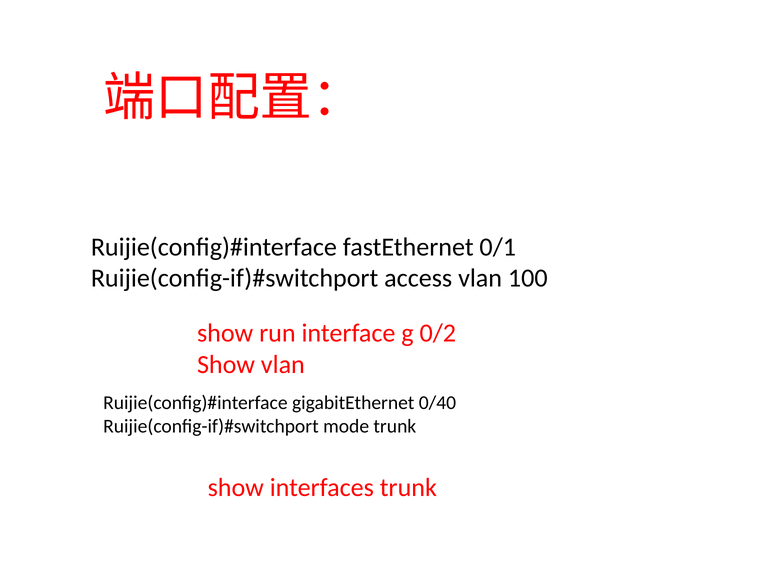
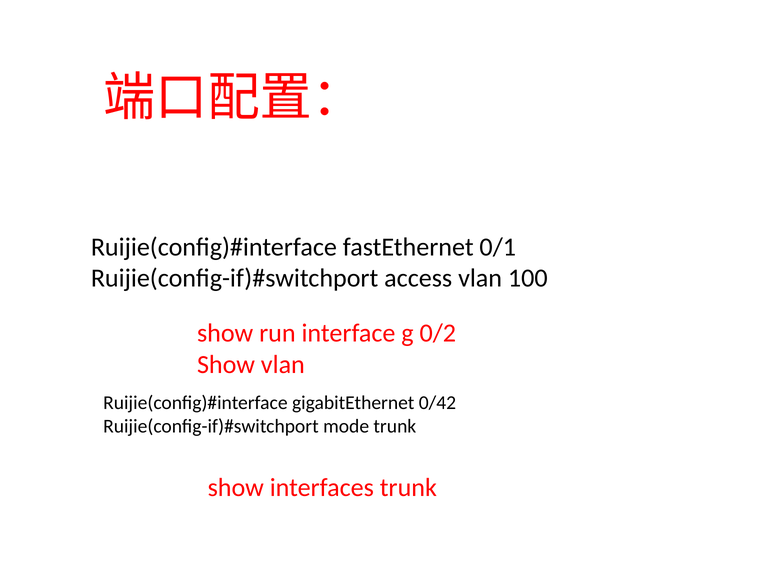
0/40: 0/40 -> 0/42
